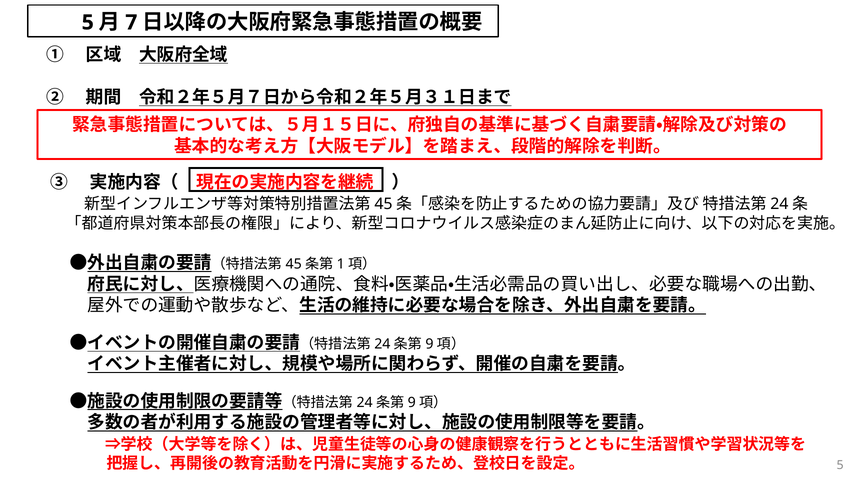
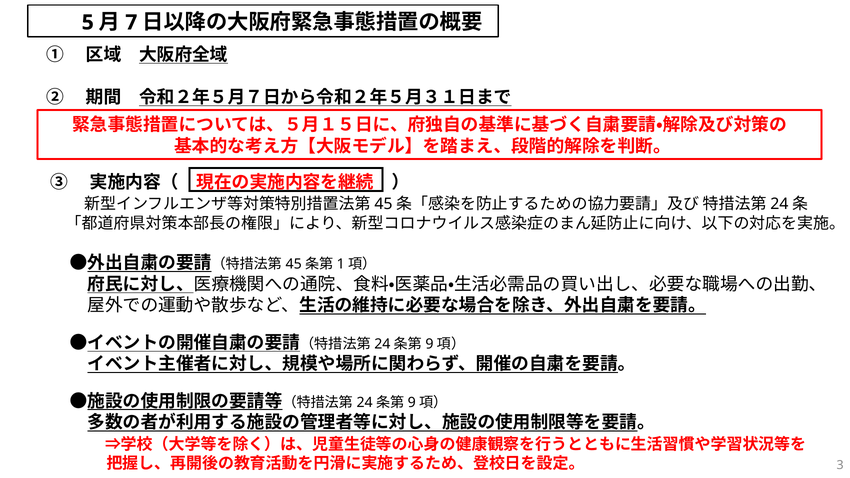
5 at (840, 465): 5 -> 3
